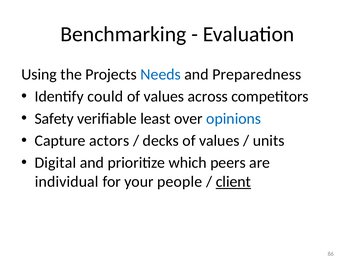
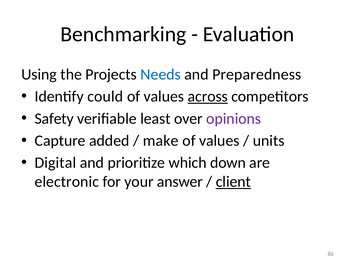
across underline: none -> present
opinions colour: blue -> purple
actors: actors -> added
decks: decks -> make
peers: peers -> down
individual: individual -> electronic
people: people -> answer
